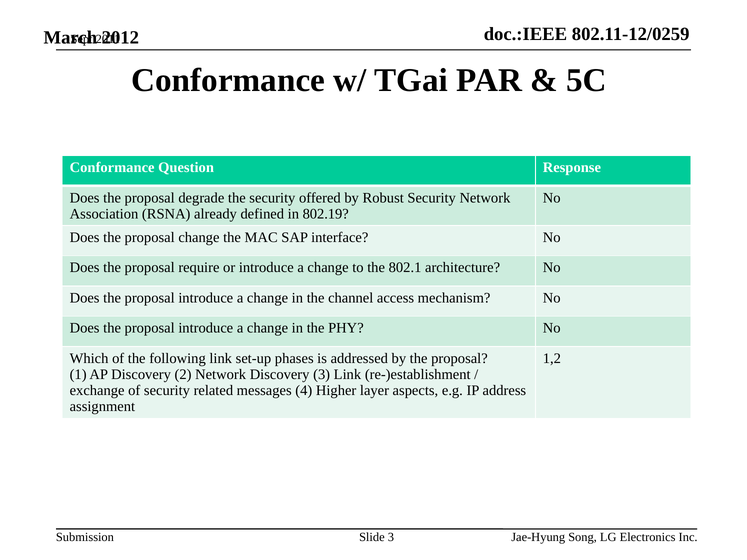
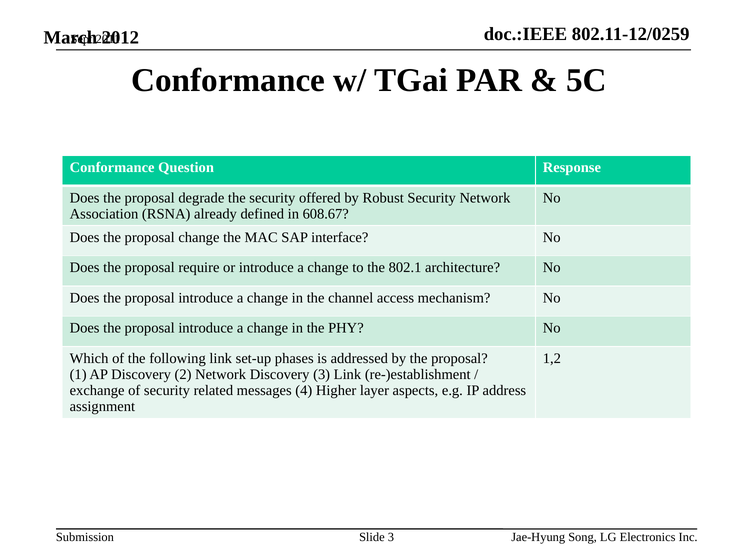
802.19: 802.19 -> 608.67
